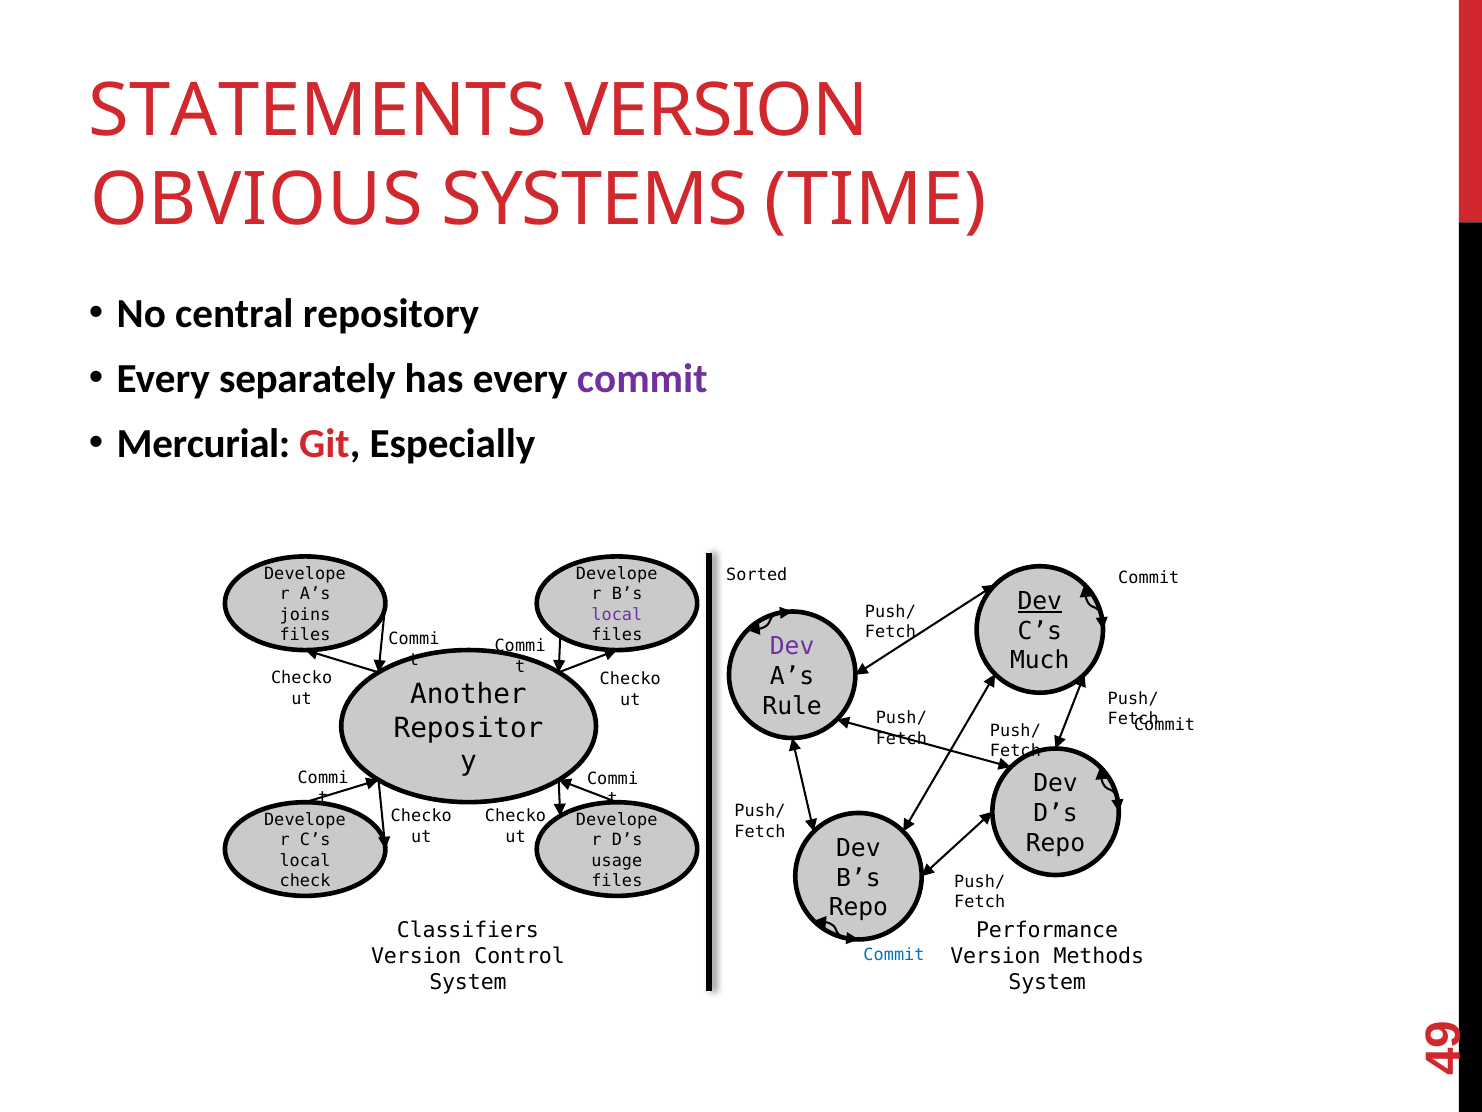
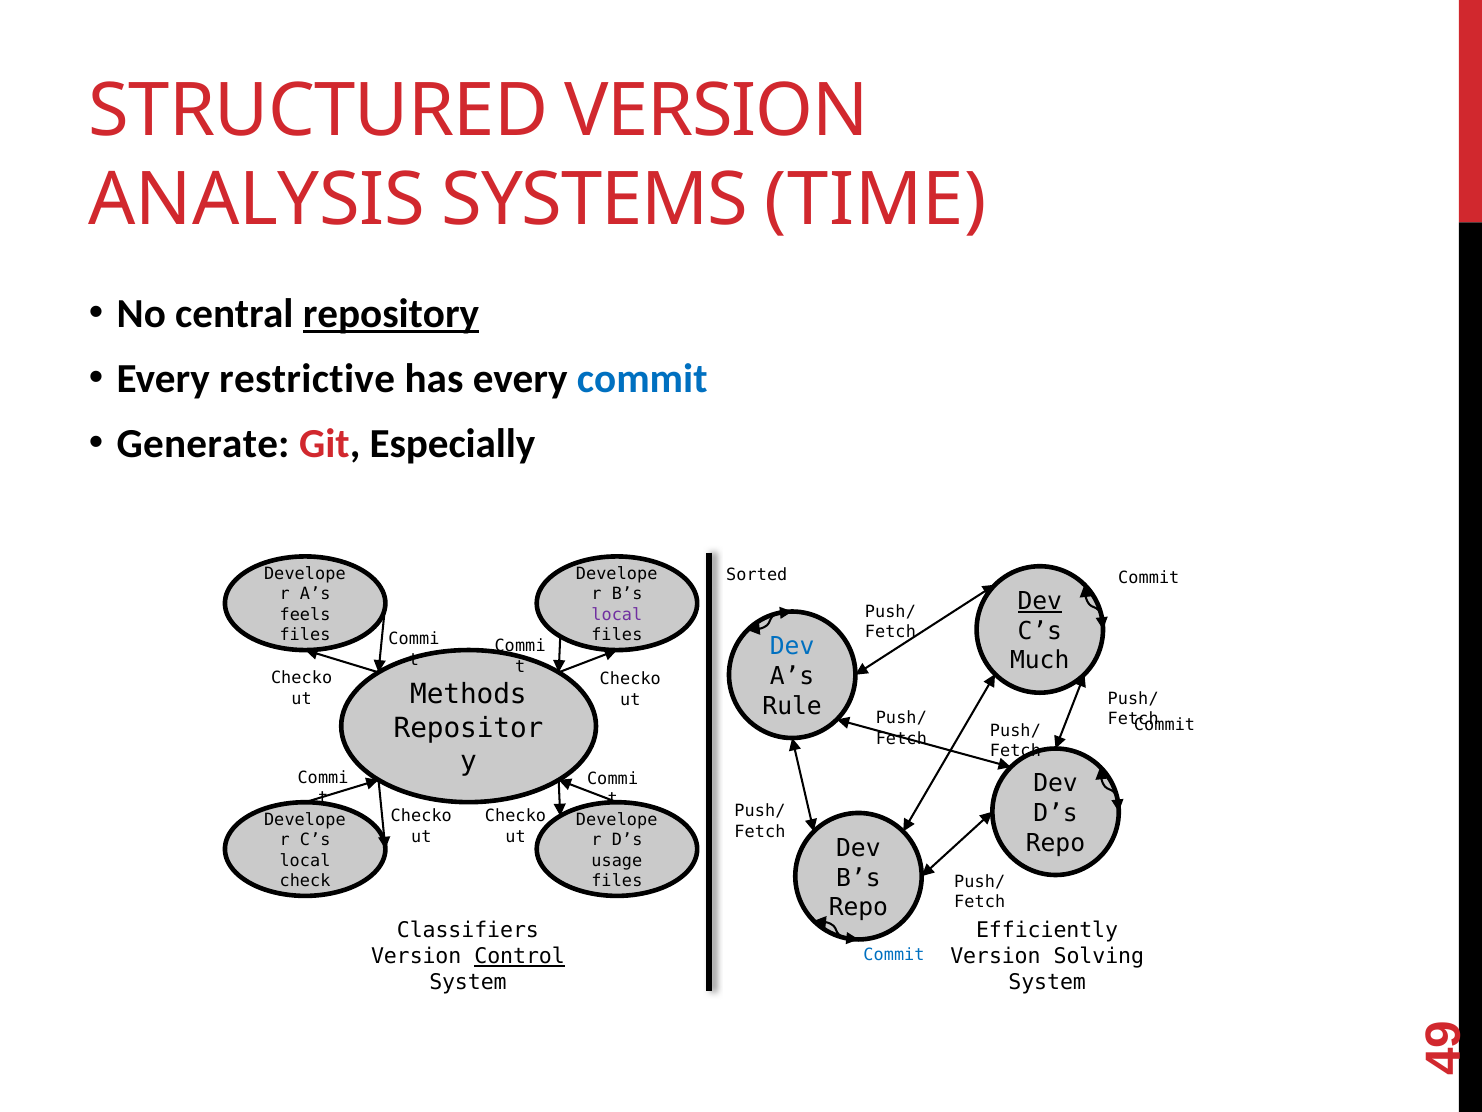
STATEMENTS: STATEMENTS -> STRUCTURED
OBVIOUS: OBVIOUS -> ANALYSIS
repository underline: none -> present
separately: separately -> restrictive
commit at (642, 378) colour: purple -> blue
Mercurial: Mercurial -> Generate
joins: joins -> feels
Dev at (792, 647) colour: purple -> blue
Another: Another -> Methods
Performance: Performance -> Efficiently
Methods: Methods -> Solving
Control underline: none -> present
